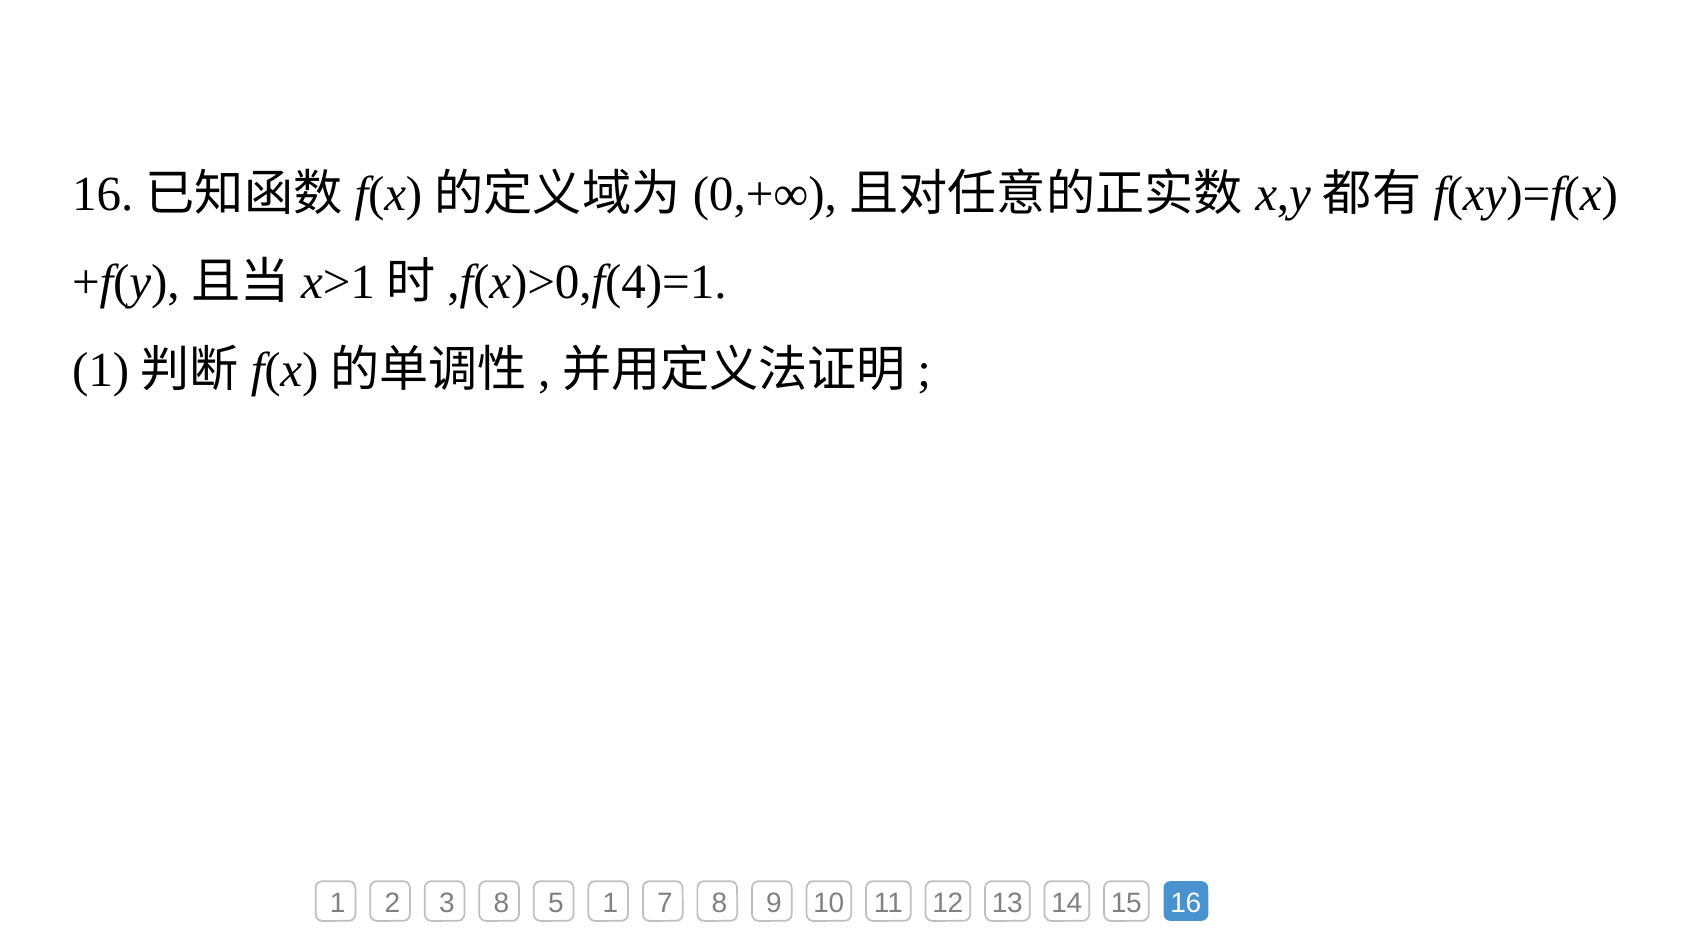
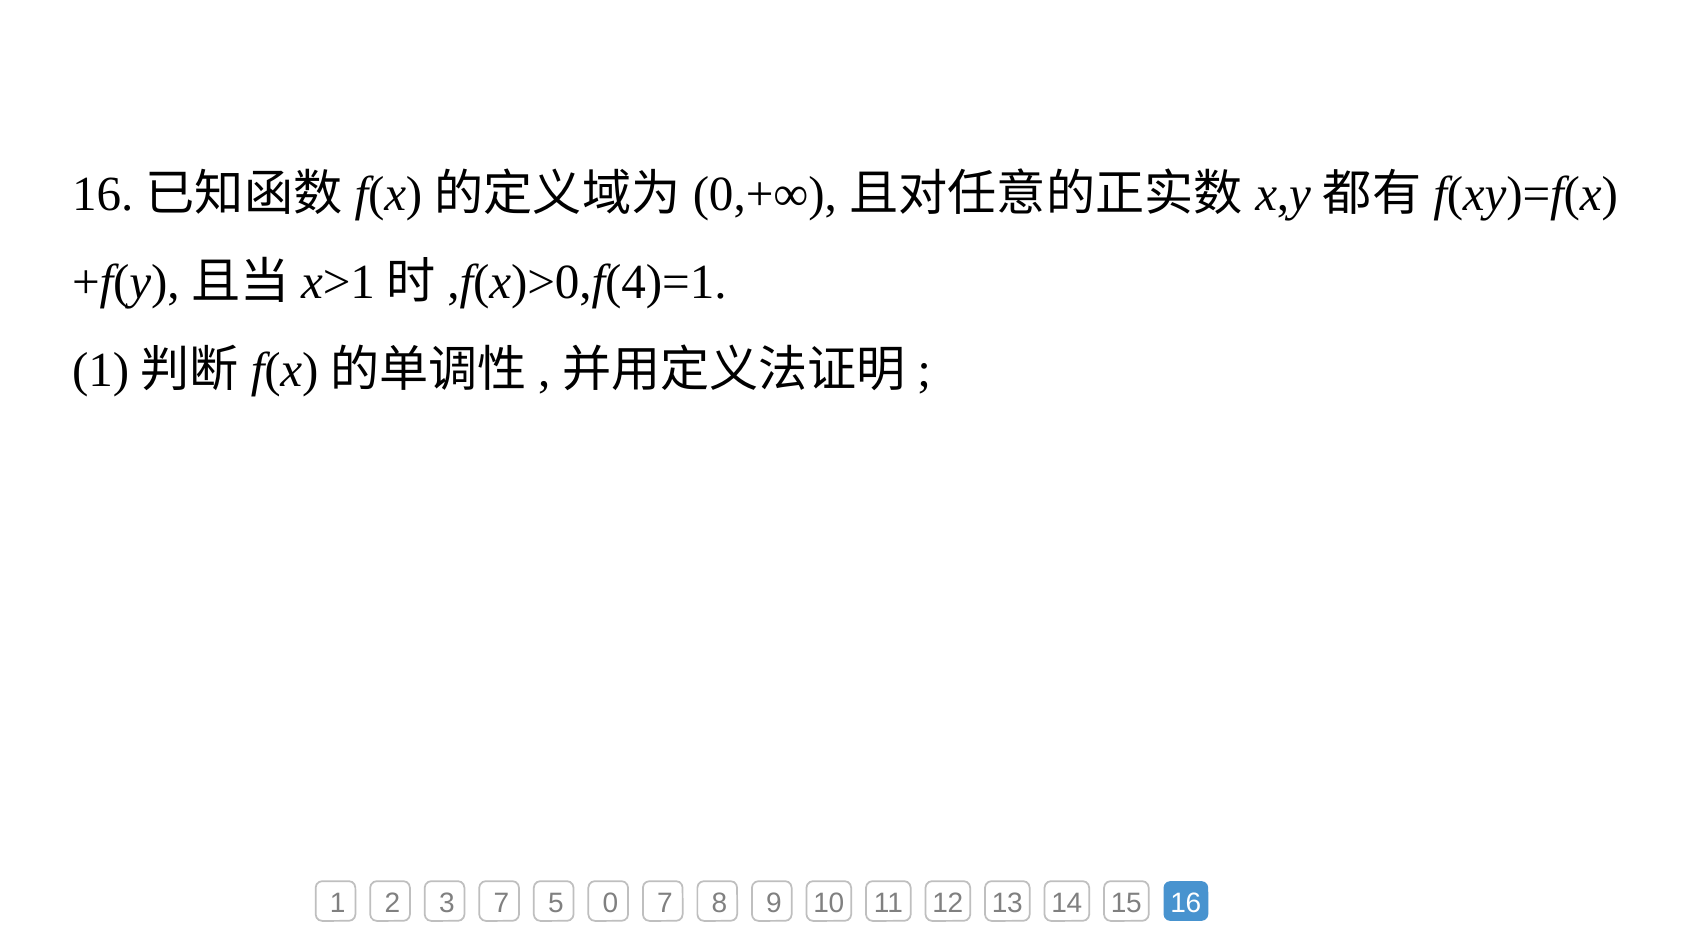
3 8: 8 -> 7
5 1: 1 -> 0
